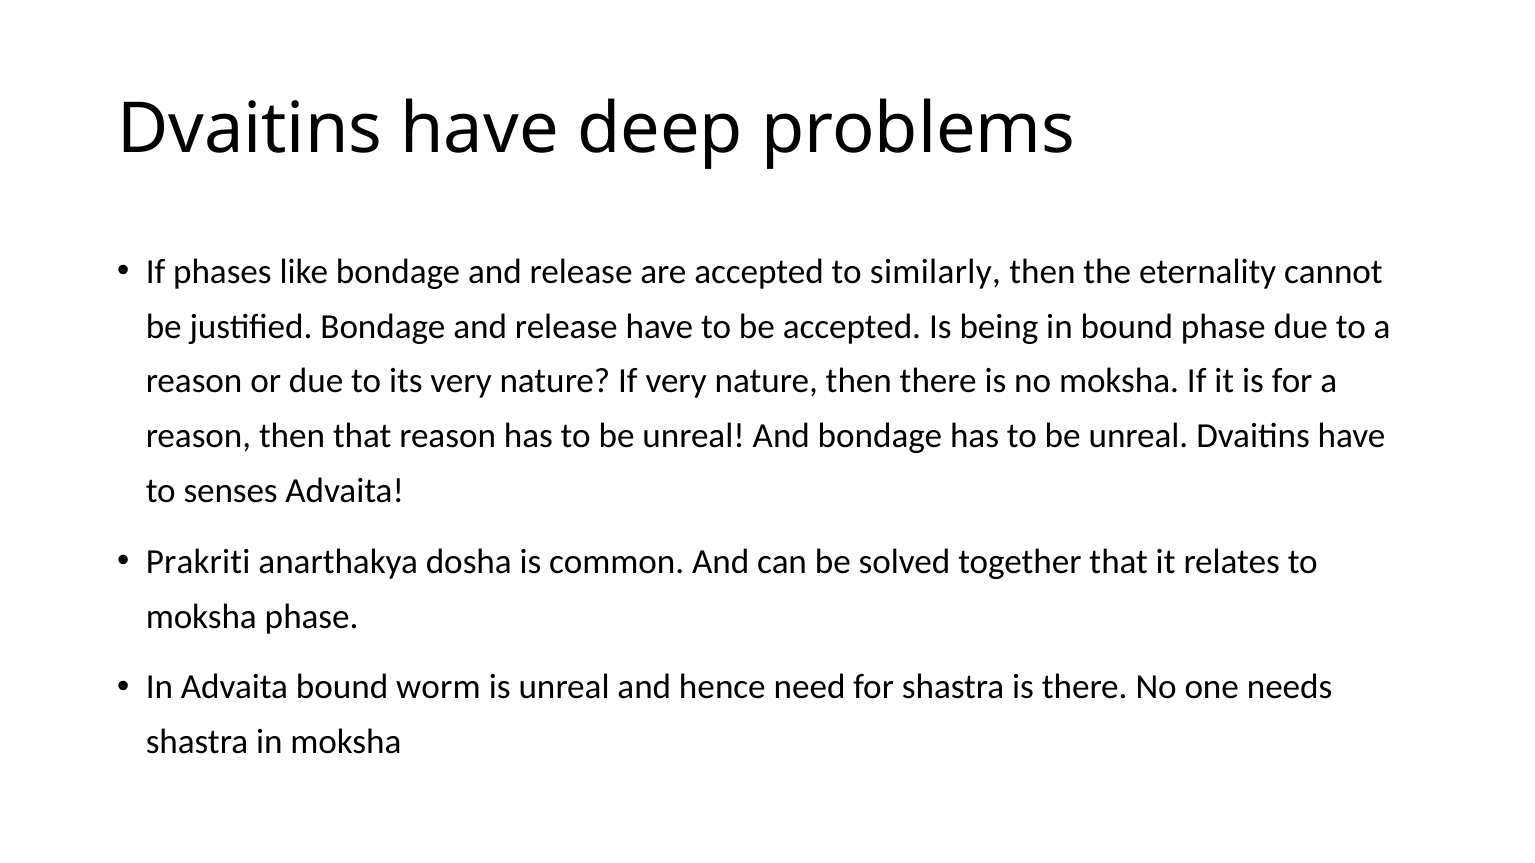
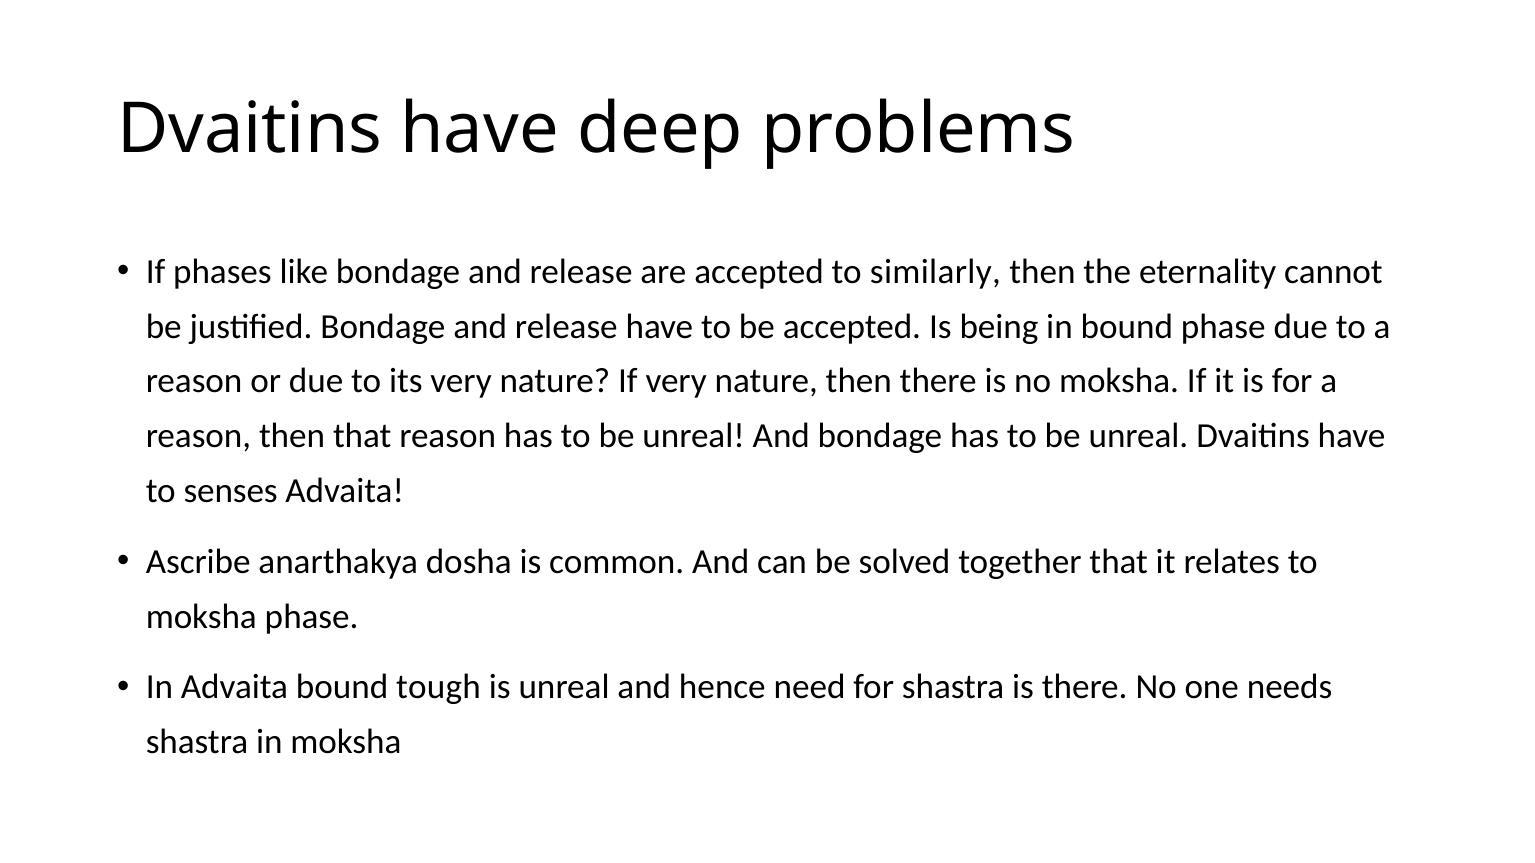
Prakriti: Prakriti -> Ascribe
worm: worm -> tough
